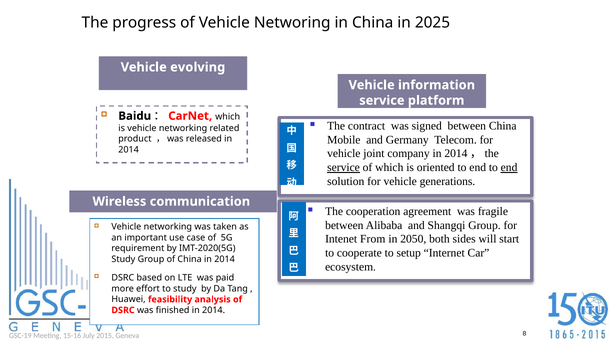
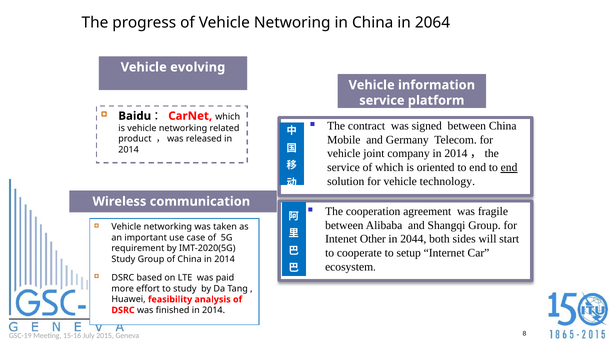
2025: 2025 -> 2064
service at (344, 167) underline: present -> none
generations: generations -> technology
From: From -> Other
2050: 2050 -> 2044
